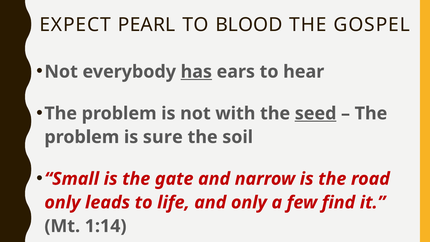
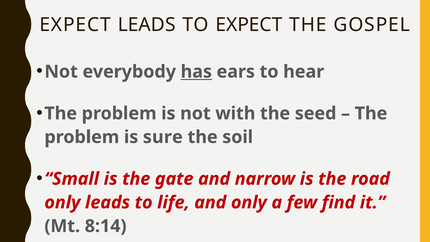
EXPECT PEARL: PEARL -> LEADS
TO BLOOD: BLOOD -> EXPECT
seed underline: present -> none
1:14: 1:14 -> 8:14
